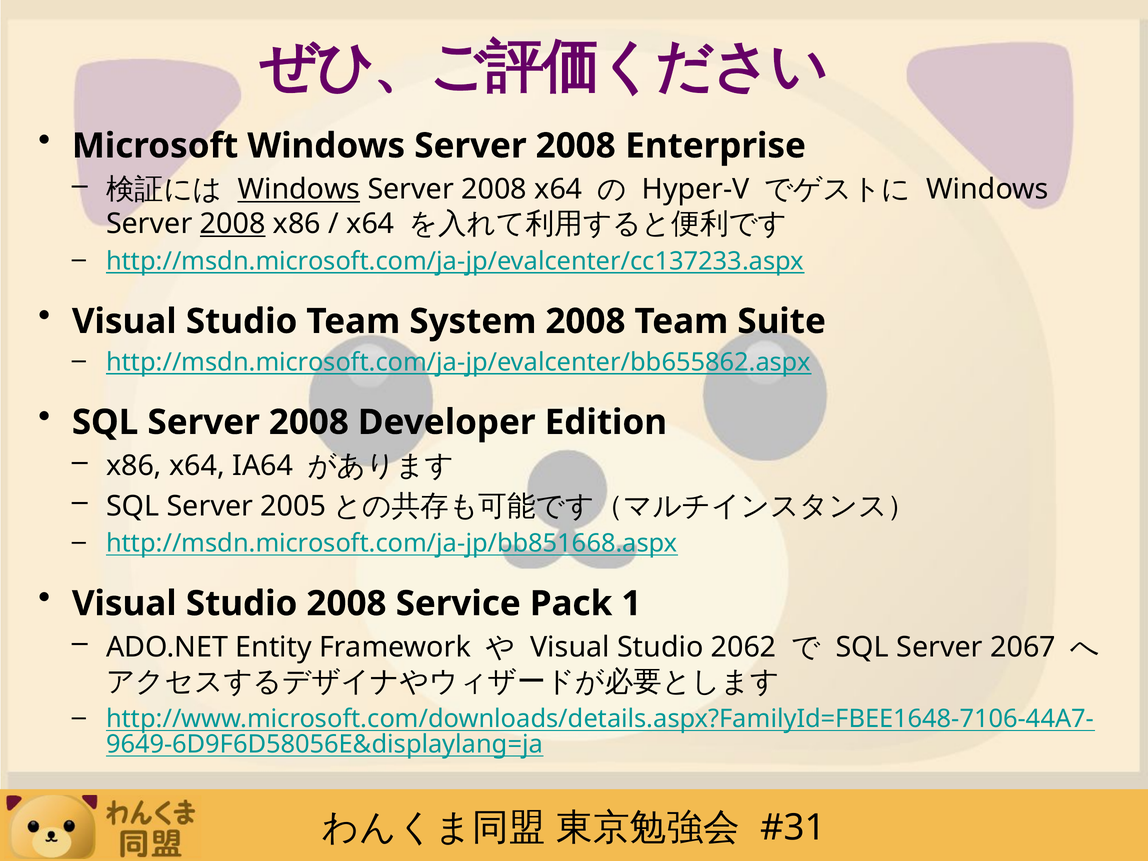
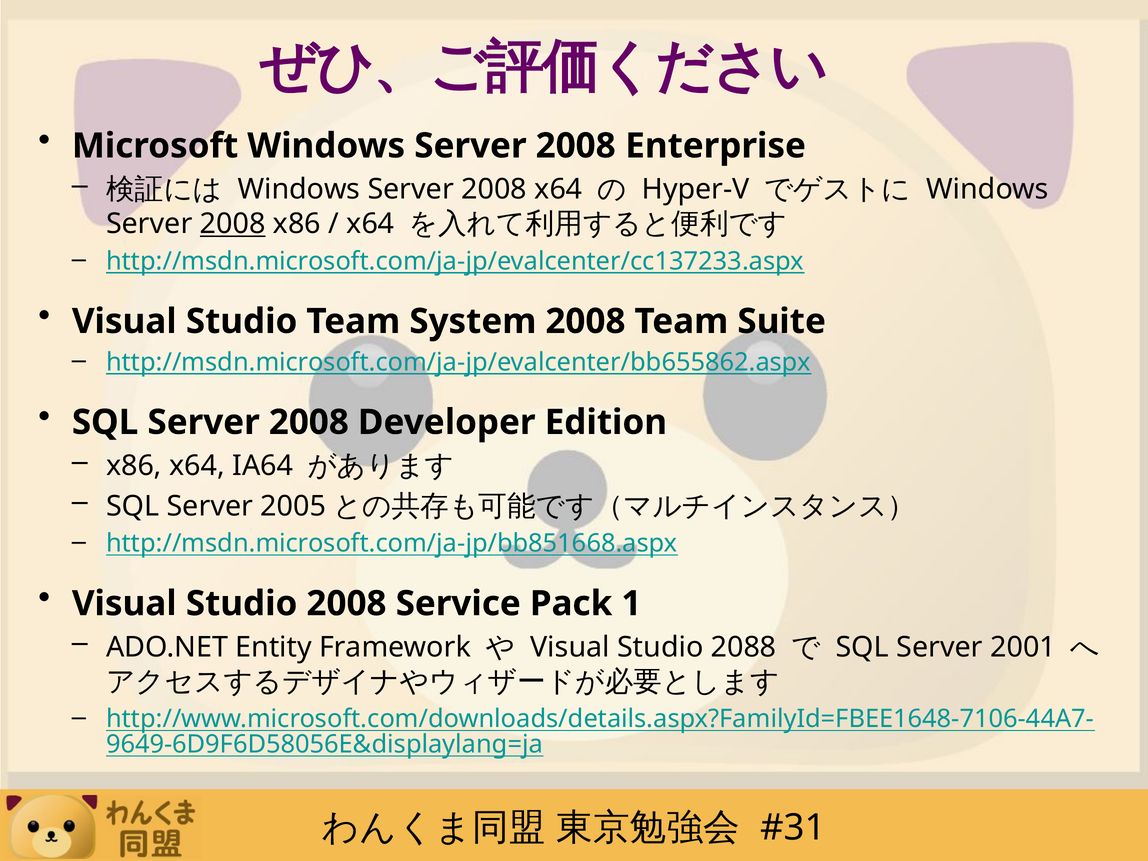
Windows at (299, 189) underline: present -> none
2062: 2062 -> 2088
2067: 2067 -> 2001
